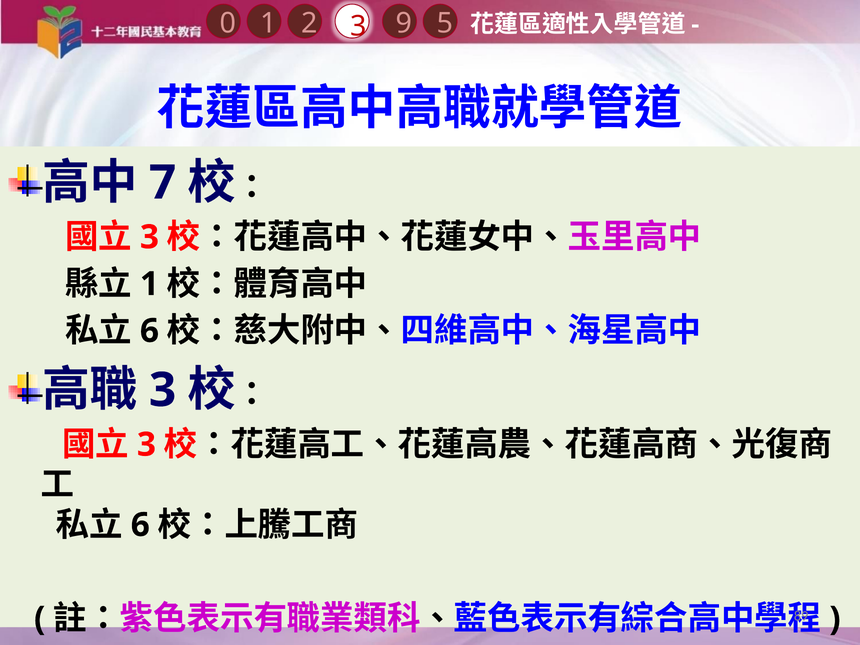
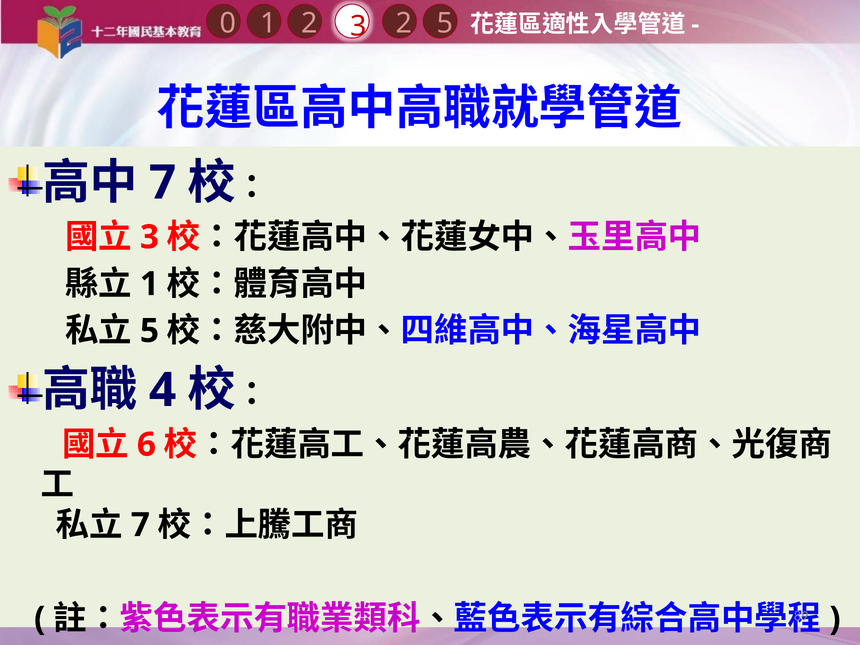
1 9: 9 -> 2
6 at (149, 331): 6 -> 5
3 at (163, 390): 3 -> 4
3 at (146, 445): 3 -> 6
6 at (140, 525): 6 -> 7
